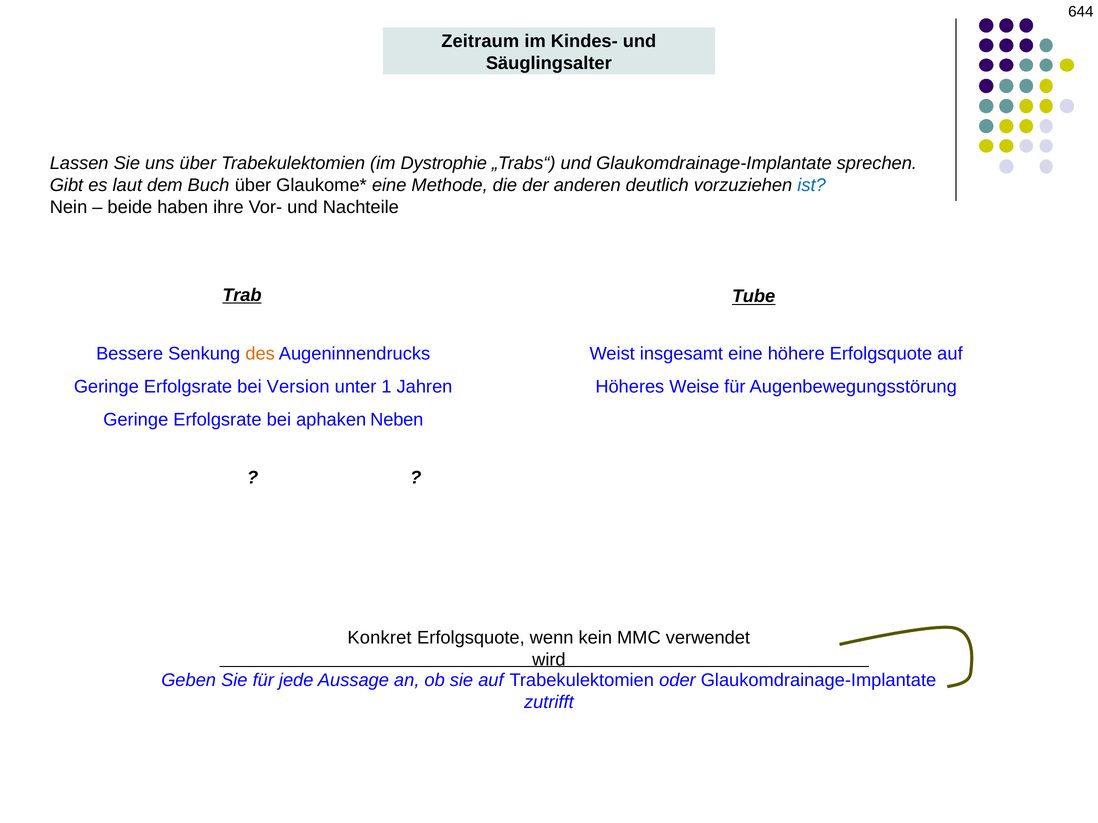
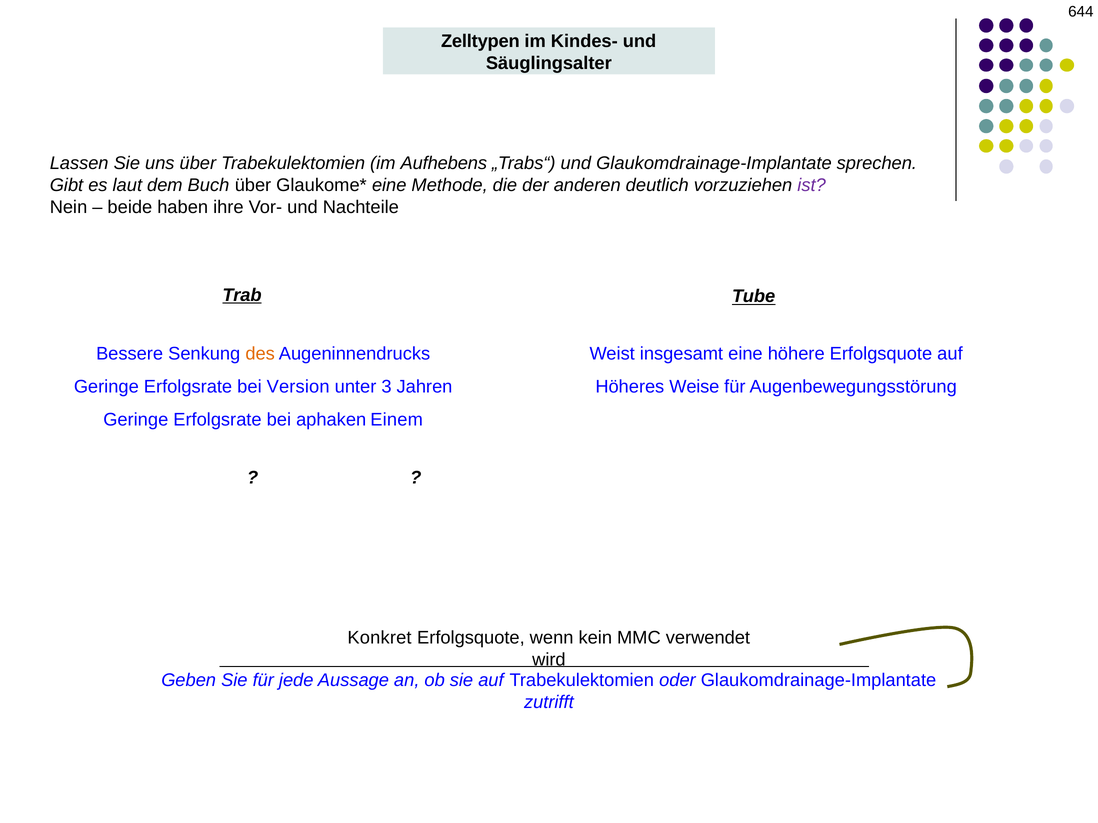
Zeitraum: Zeitraum -> Zelltypen
Dystrophie: Dystrophie -> Aufhebens
ist colour: blue -> purple
1: 1 -> 3
Neben: Neben -> Einem
